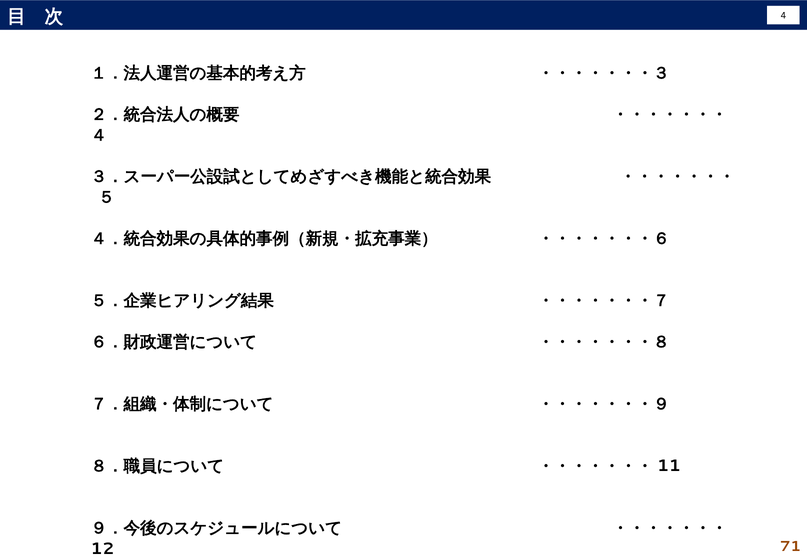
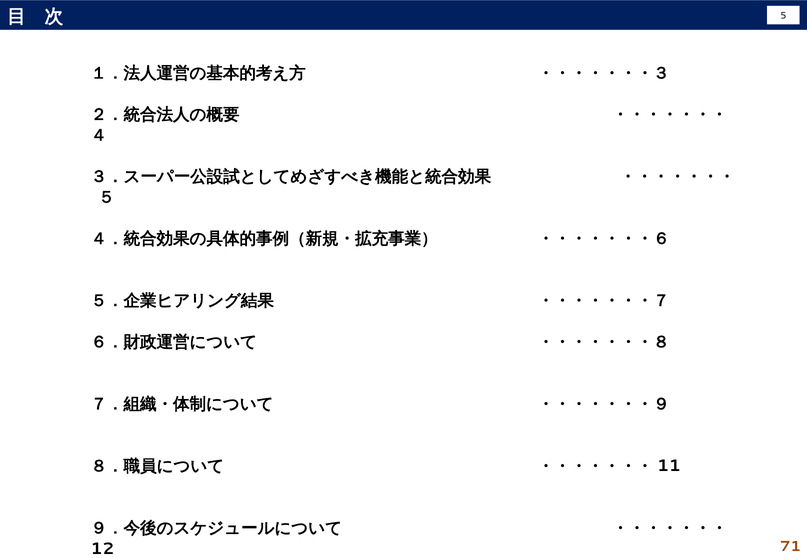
4: 4 -> 5
